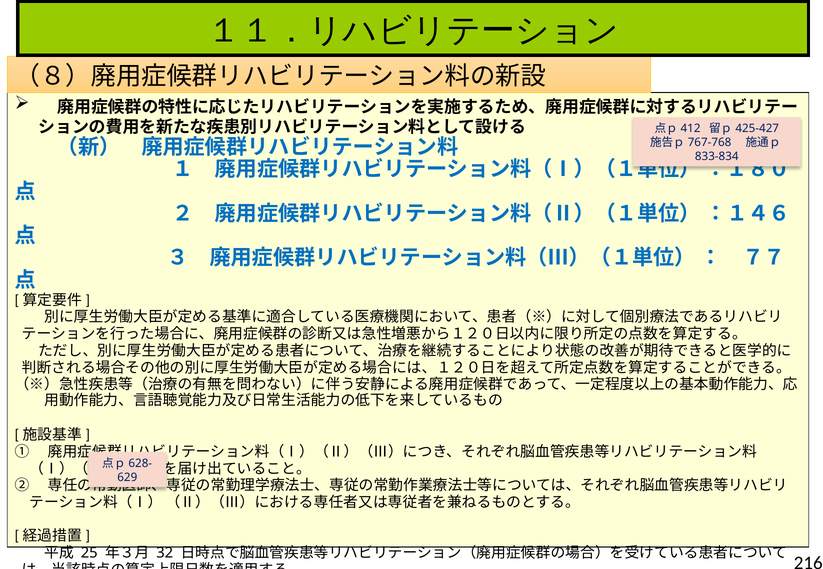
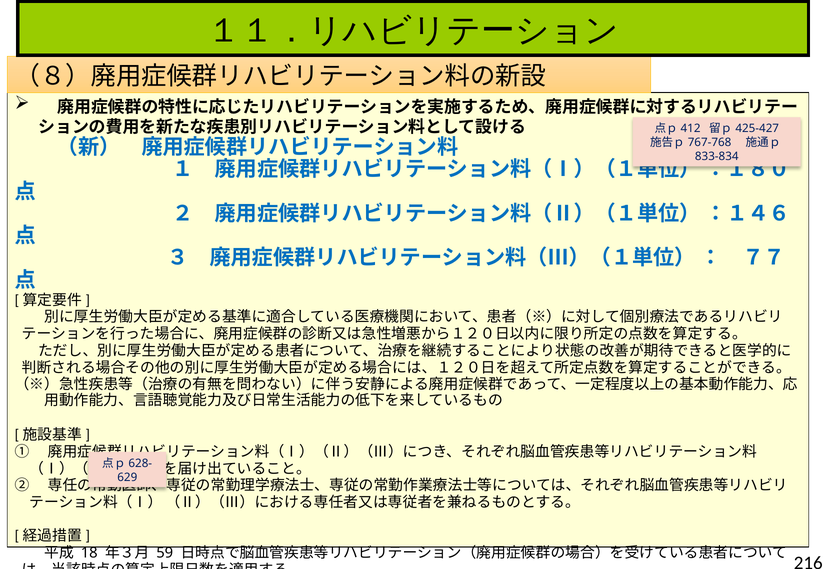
25: 25 -> 18
32: 32 -> 59
